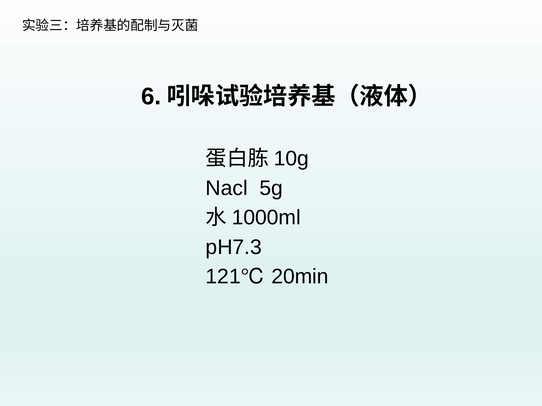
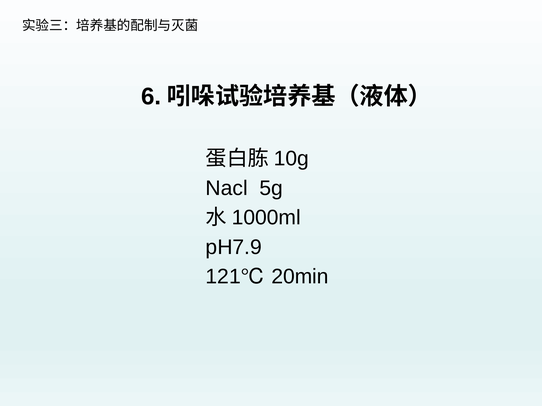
pH7.3: pH7.3 -> pH7.9
